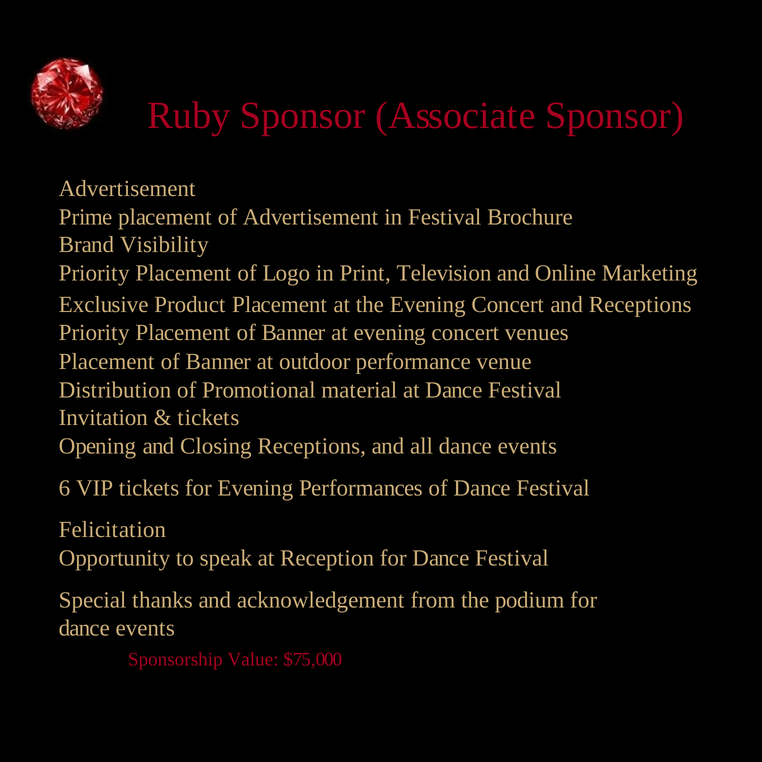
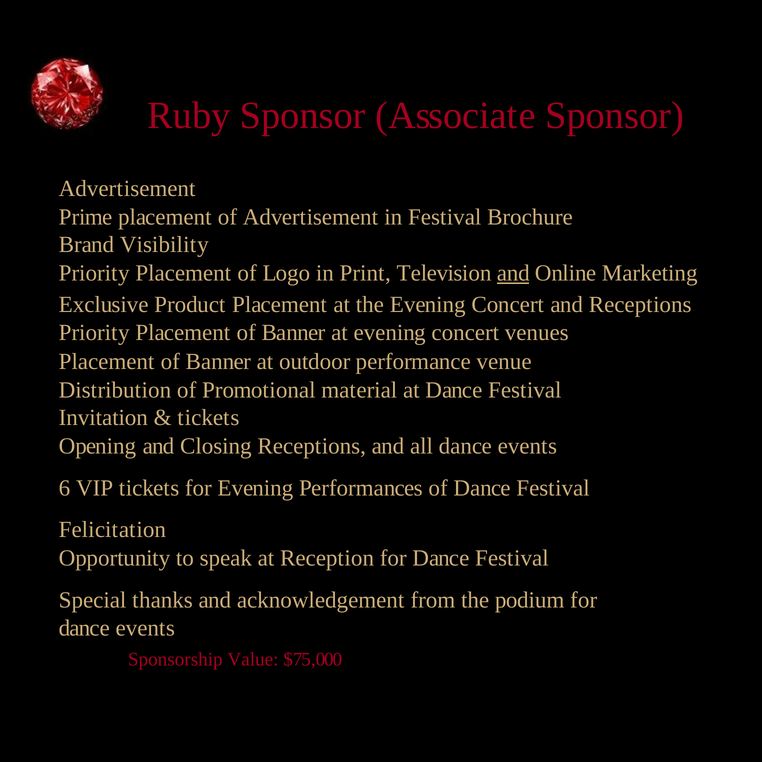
and at (513, 273) underline: none -> present
